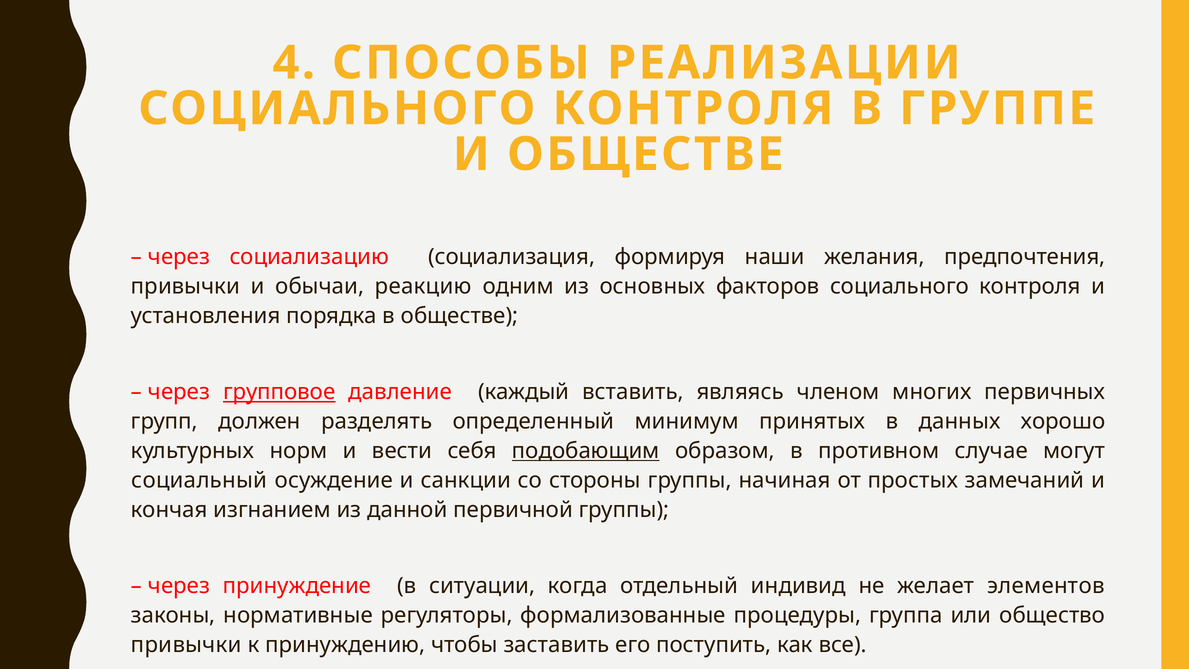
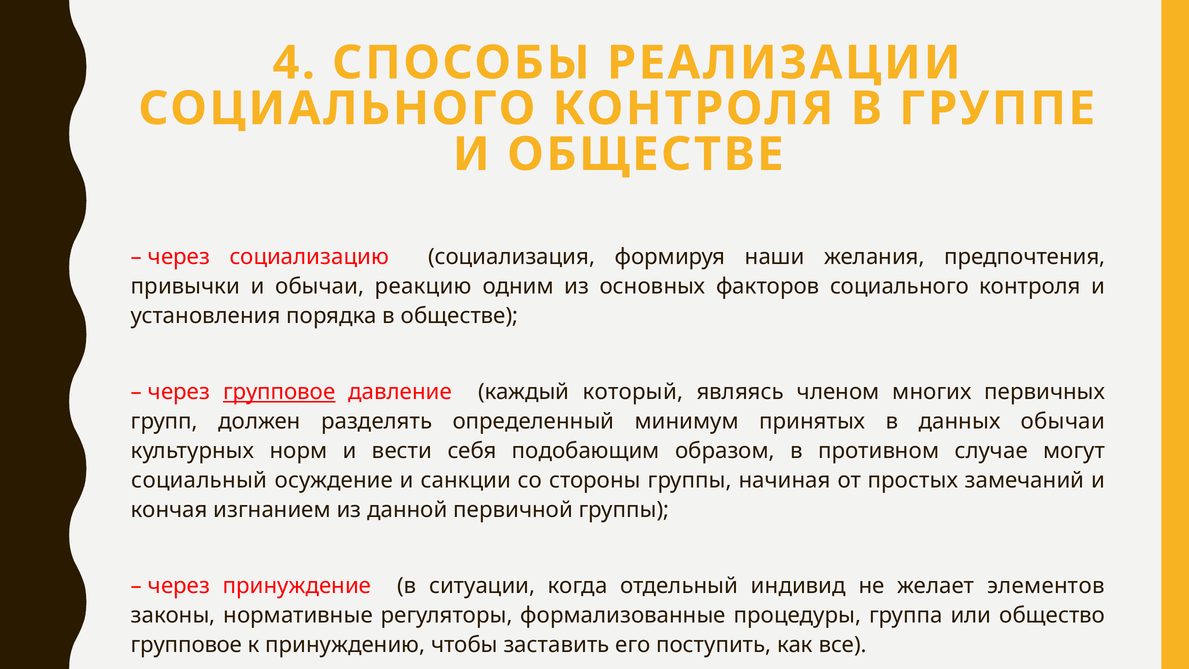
вставить: вставить -> который
данных хорошо: хорошо -> обычаи
подобающим underline: present -> none
привычки at (186, 645): привычки -> групповое
